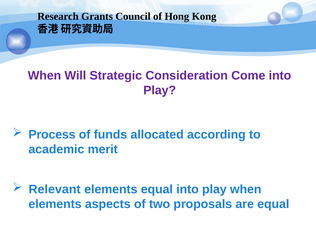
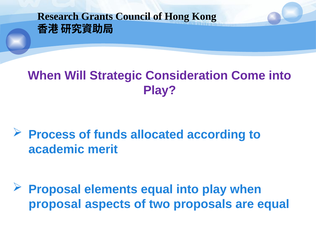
Relevant at (55, 189): Relevant -> Proposal
elements at (55, 204): elements -> proposal
